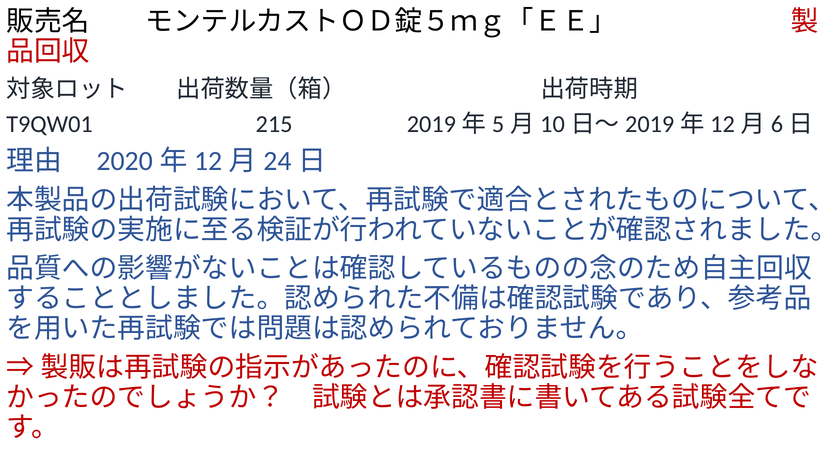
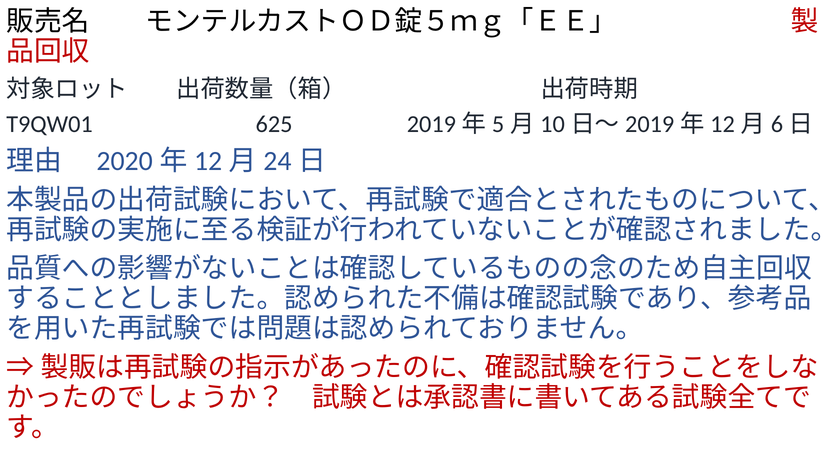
215: 215 -> 625
